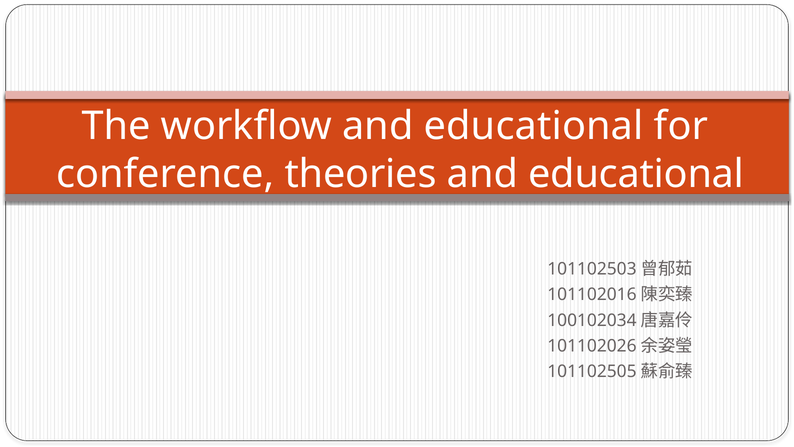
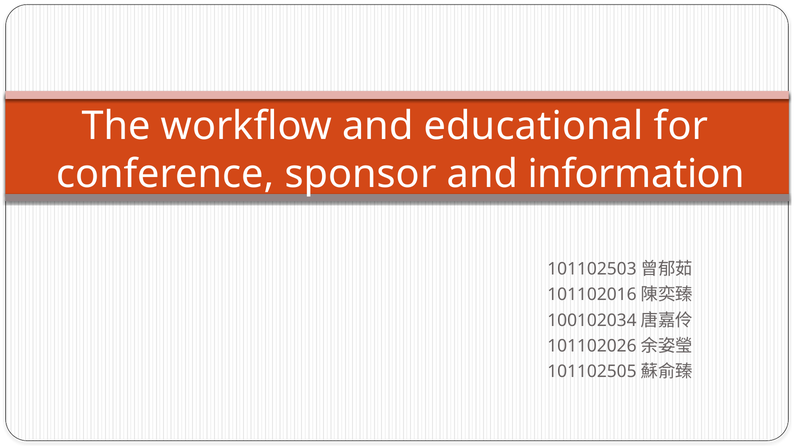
theories: theories -> sponsor
educational at (636, 174): educational -> information
